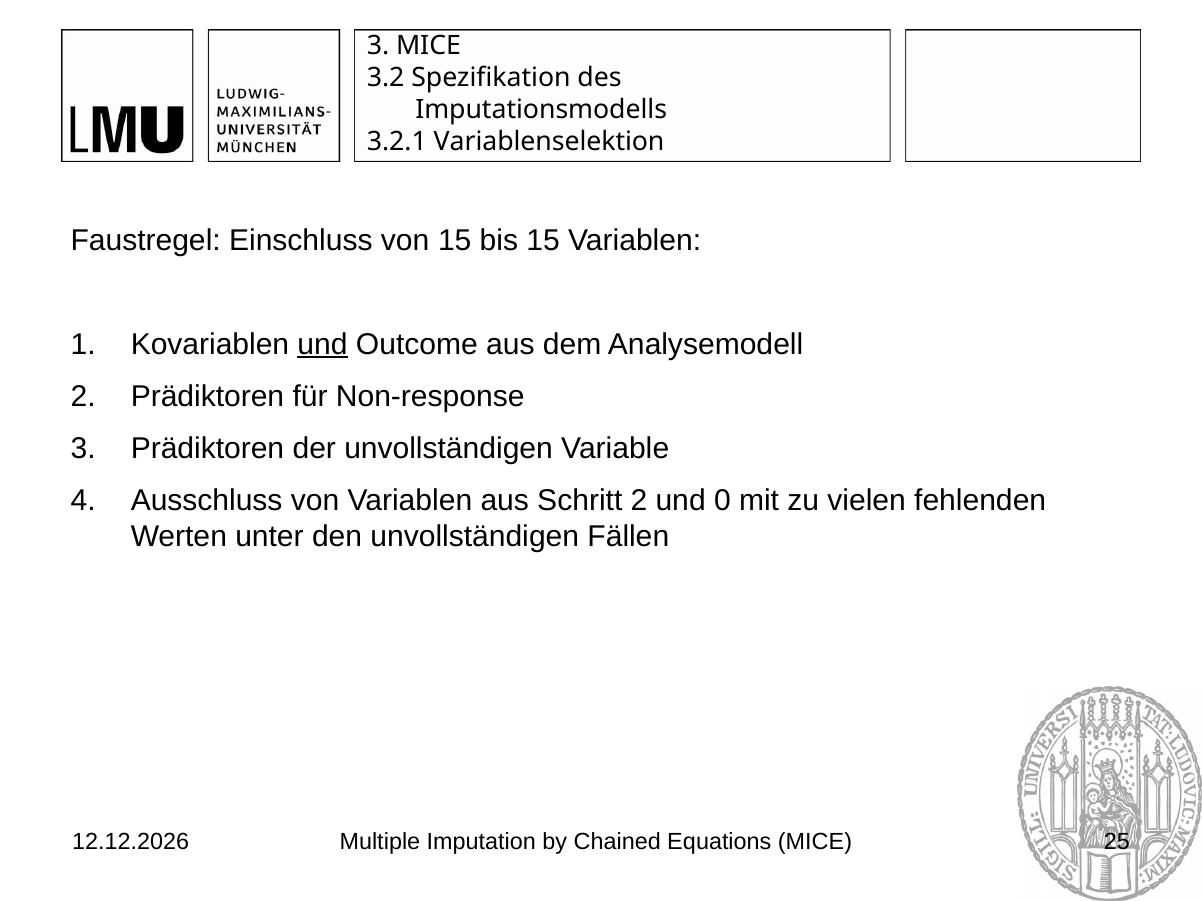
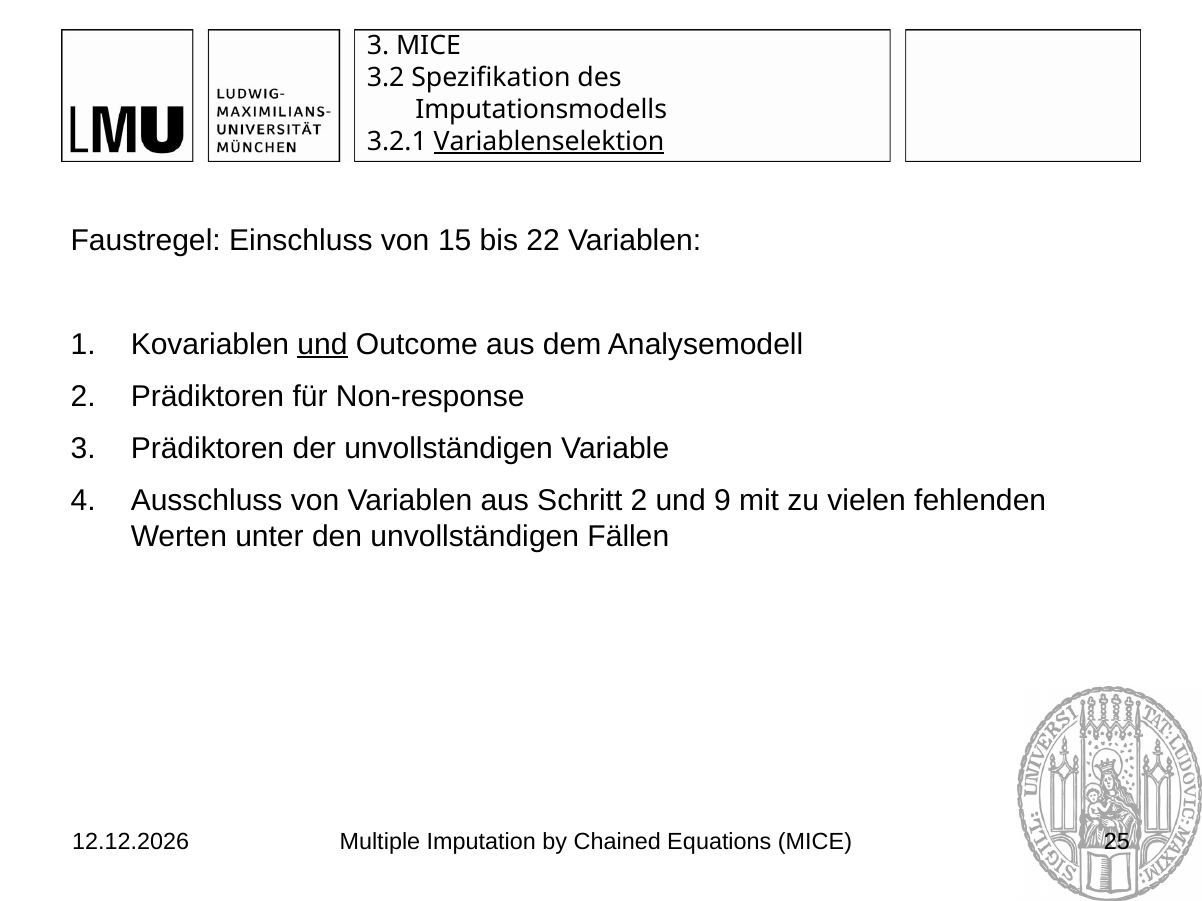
Variablenselektion underline: none -> present
bis 15: 15 -> 22
0: 0 -> 9
